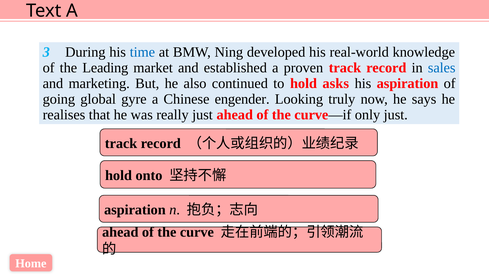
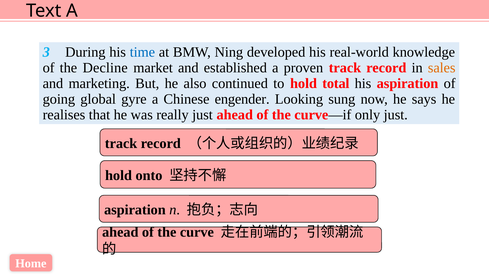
Leading: Leading -> Decline
sales colour: blue -> orange
asks: asks -> total
truly: truly -> sung
